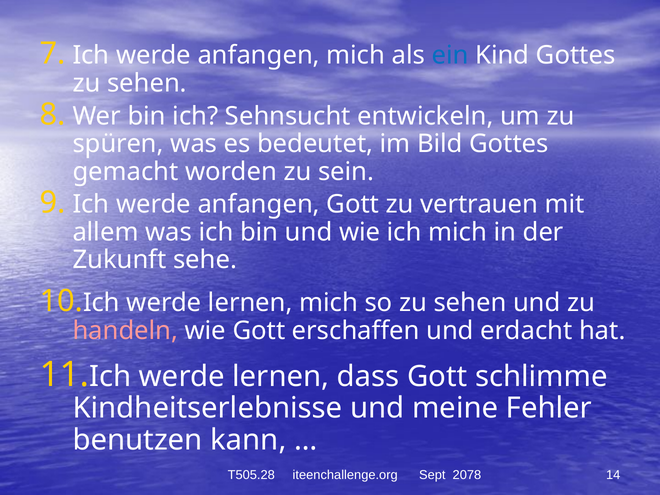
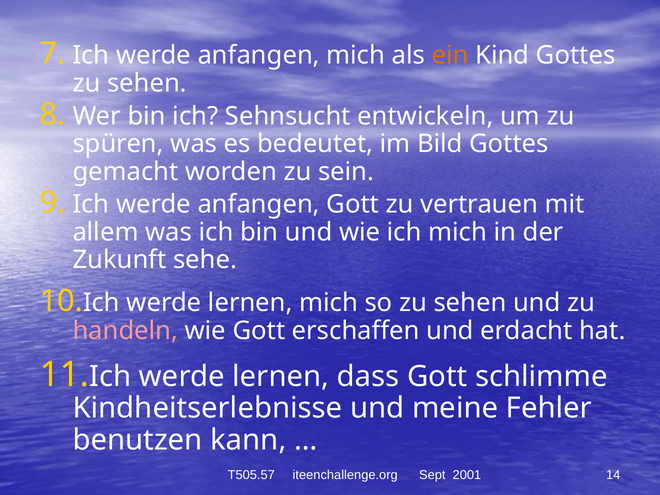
ein colour: blue -> orange
T505.28: T505.28 -> T505.57
2078: 2078 -> 2001
